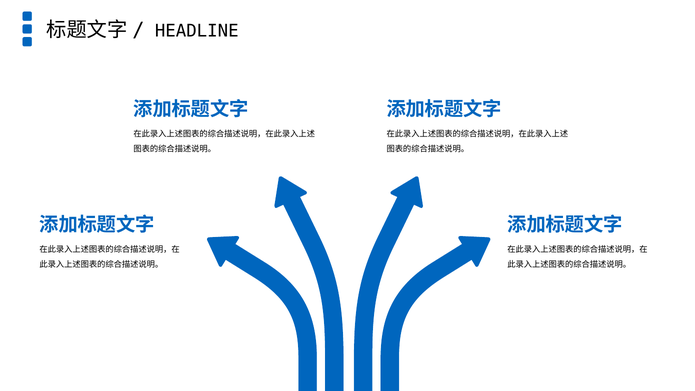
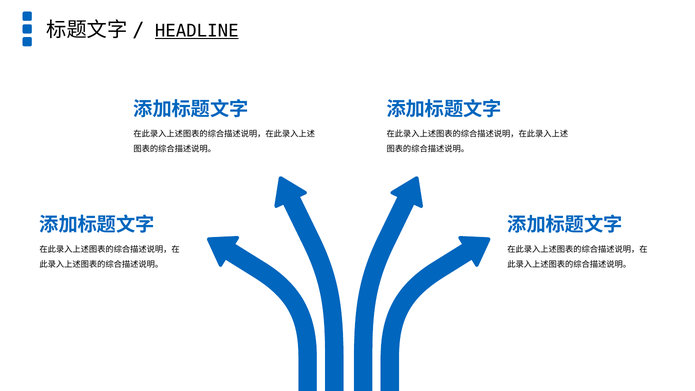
HEADLINE underline: none -> present
